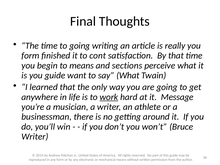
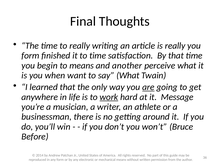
to going: going -> really
to cont: cont -> time
sections: sections -> another
you guide: guide -> when
are underline: none -> present
Writer at (35, 137): Writer -> Before
